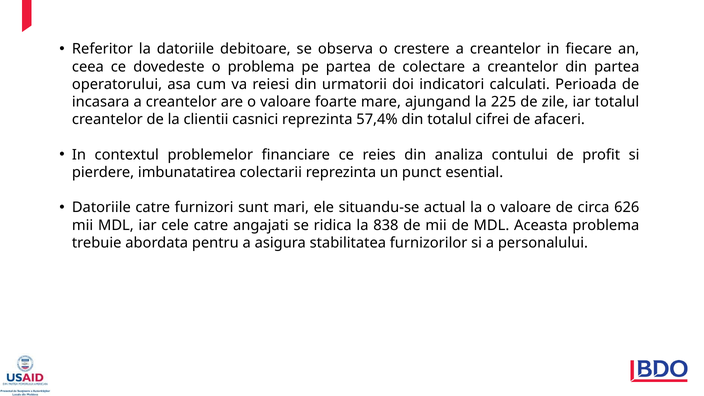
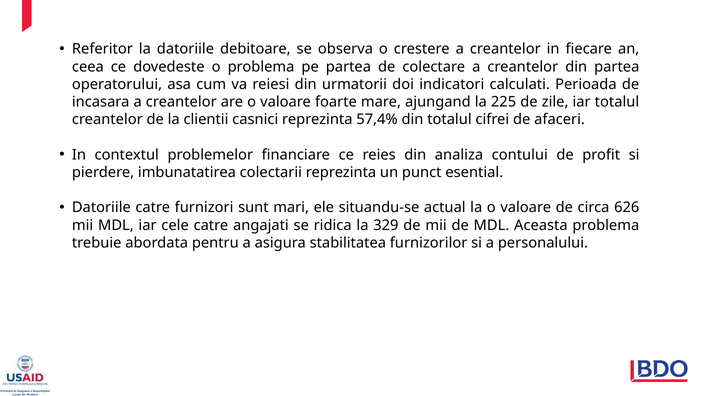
838: 838 -> 329
